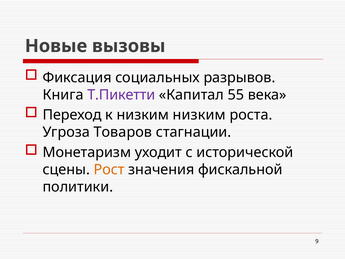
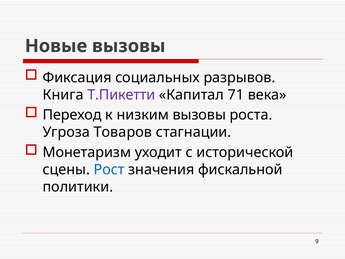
55: 55 -> 71
низким низким: низким -> вызовы
Рост colour: orange -> blue
